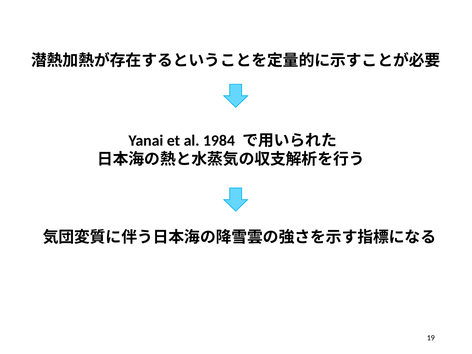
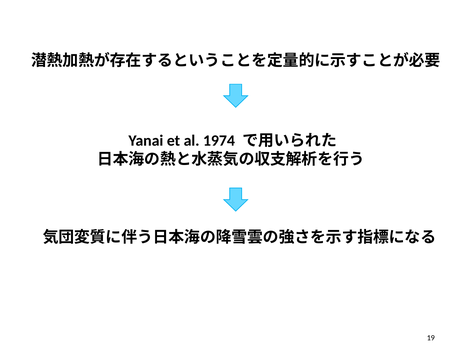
1984: 1984 -> 1974
